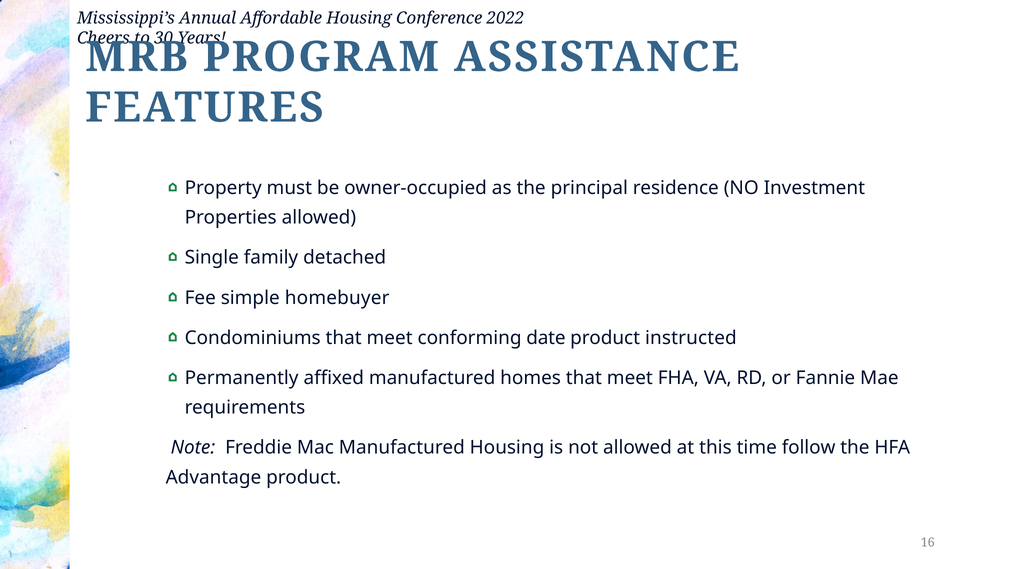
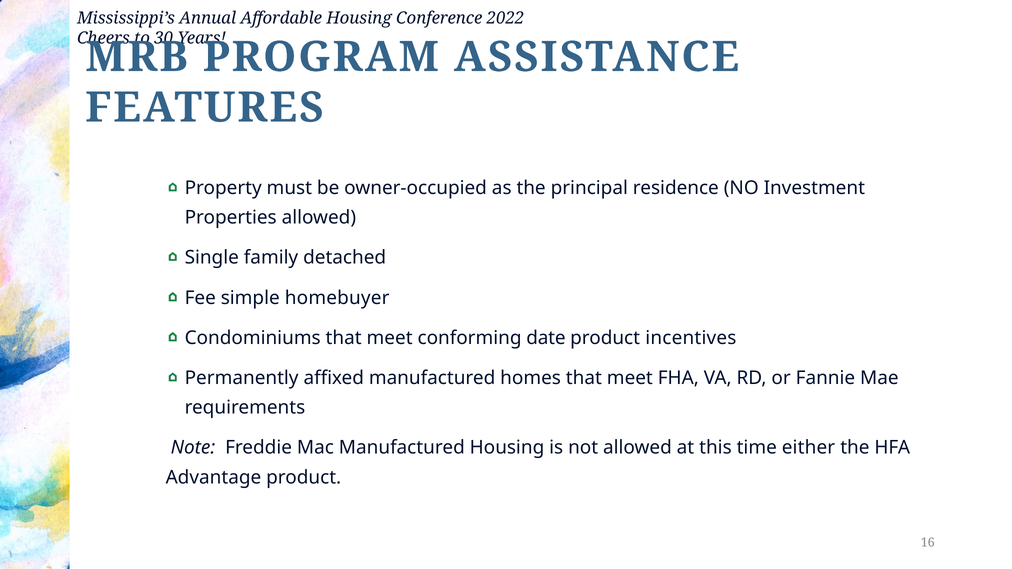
instructed: instructed -> incentives
follow: follow -> either
